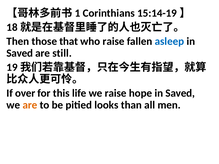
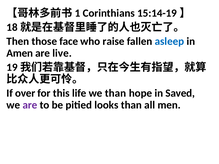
that: that -> face
Saved at (20, 53): Saved -> Amen
still: still -> live
we raise: raise -> than
are at (30, 105) colour: orange -> purple
